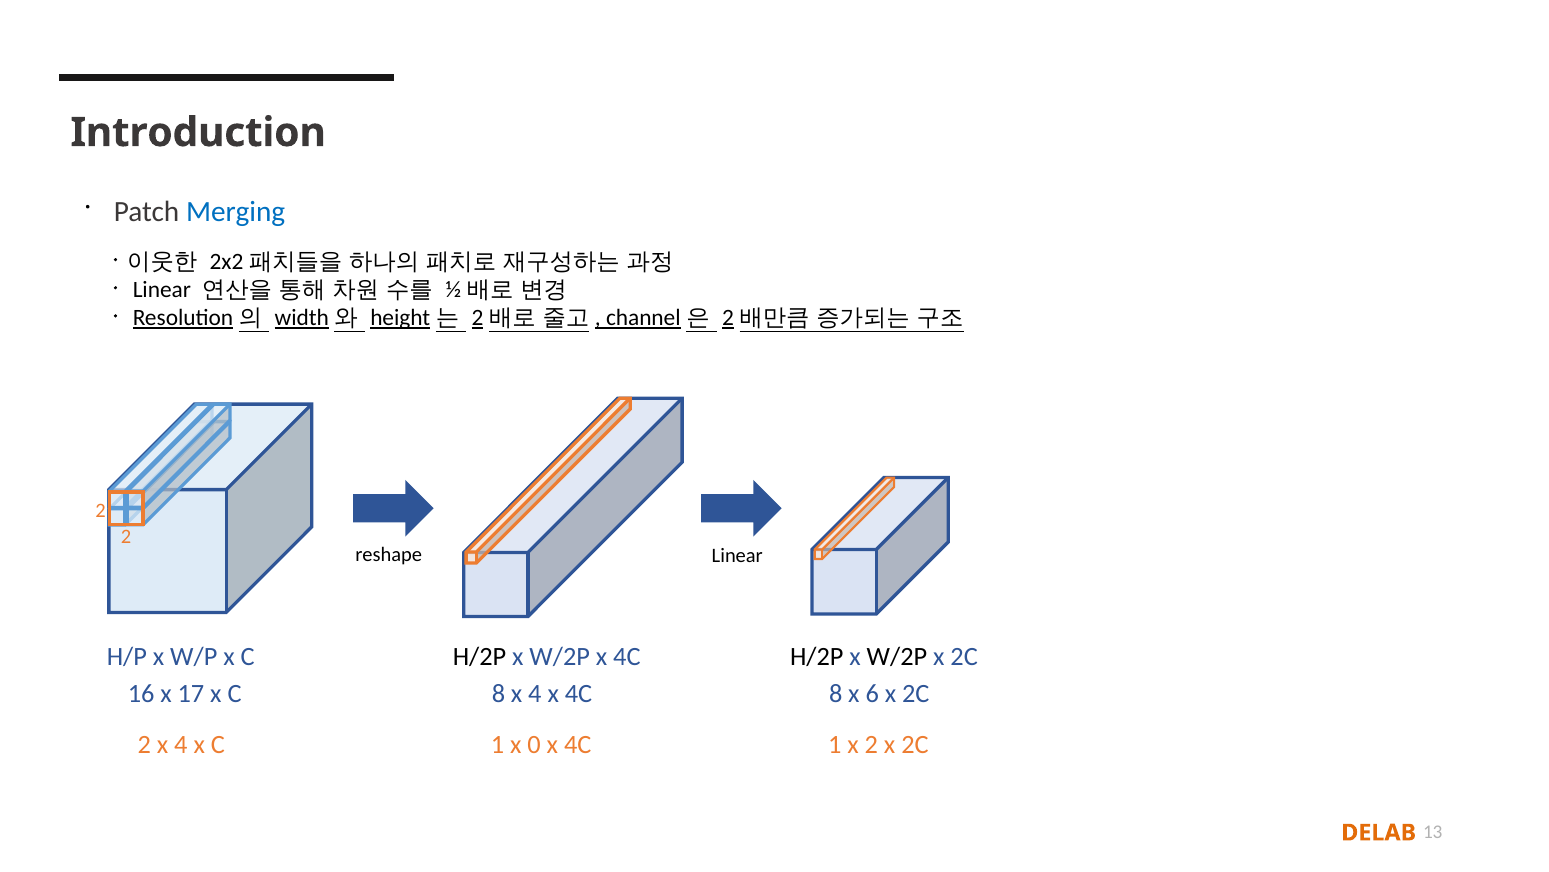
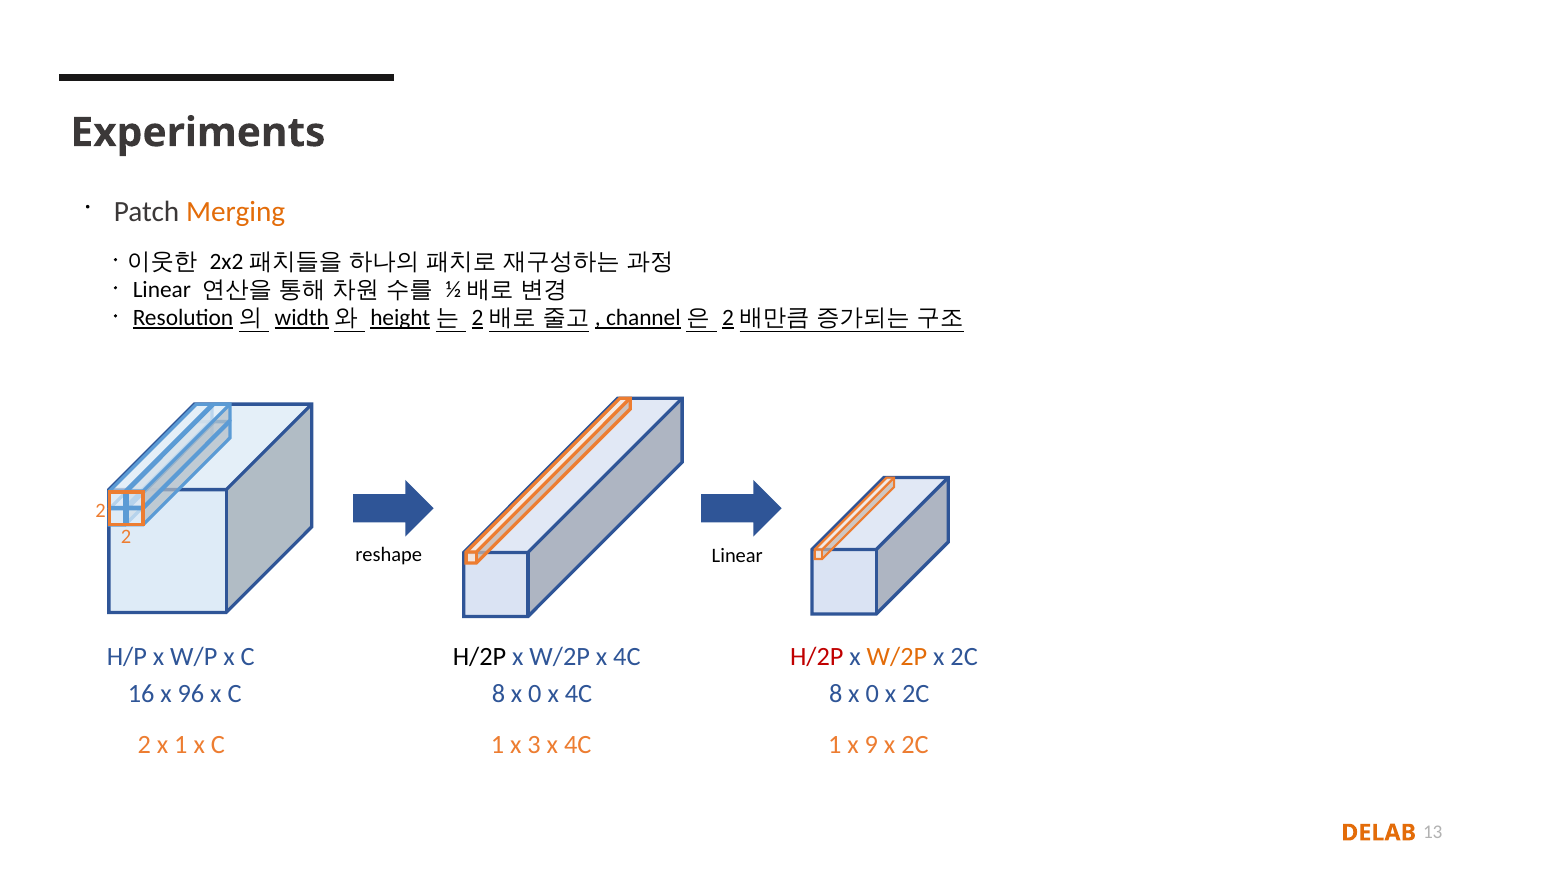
Introduction: Introduction -> Experiments
Merging colour: blue -> orange
H/2P at (817, 656) colour: black -> red
W/2P at (897, 656) colour: black -> orange
17: 17 -> 96
4 at (535, 694): 4 -> 0
6 at (872, 694): 6 -> 0
2 x 4: 4 -> 1
0: 0 -> 3
x 2: 2 -> 9
